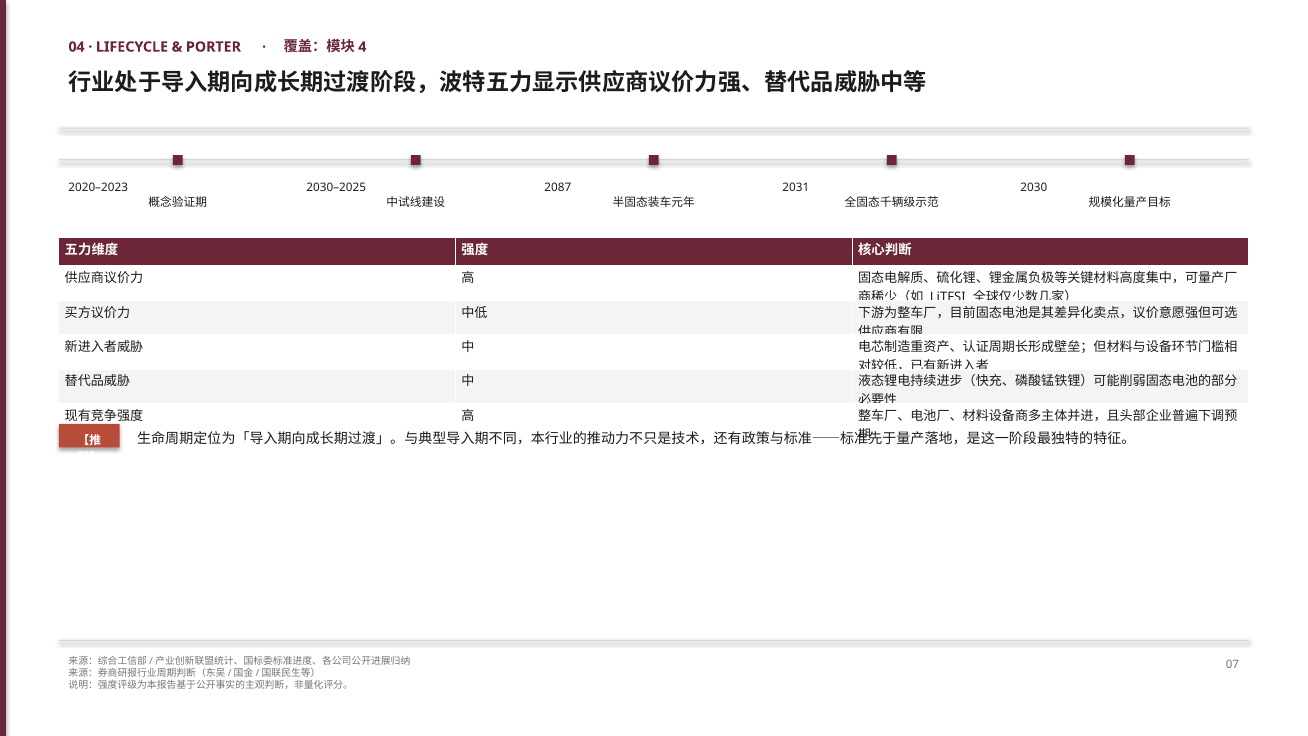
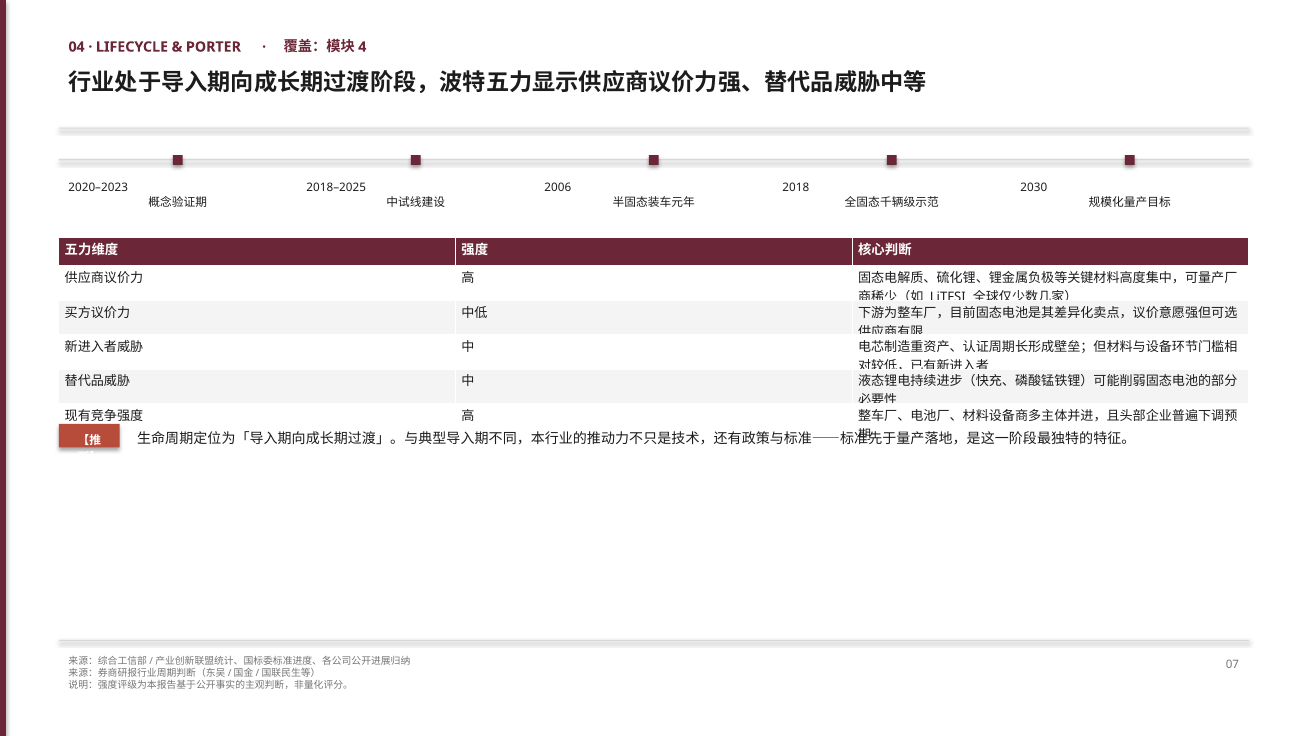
2030–2025: 2030–2025 -> 2018–2025
2087: 2087 -> 2006
2031: 2031 -> 2018
